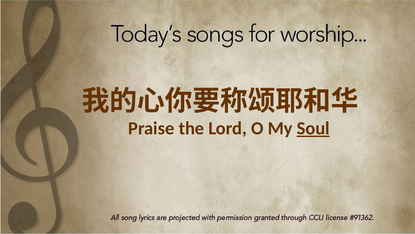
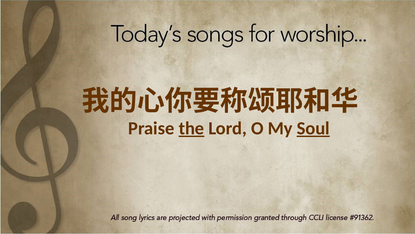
the underline: none -> present
